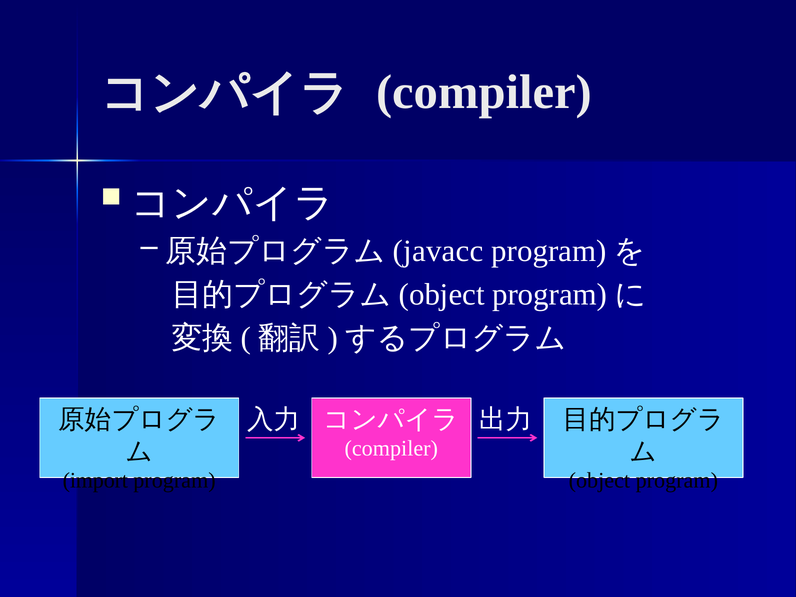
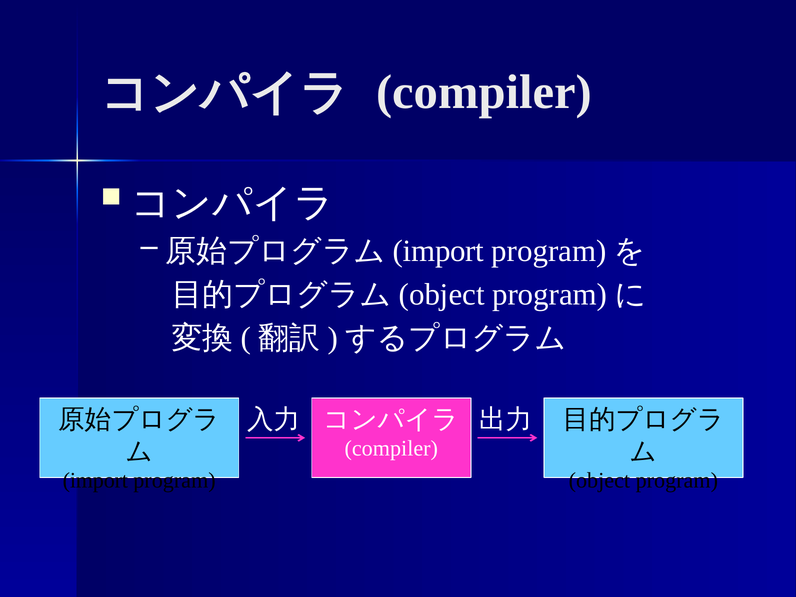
javacc at (438, 251): javacc -> import
